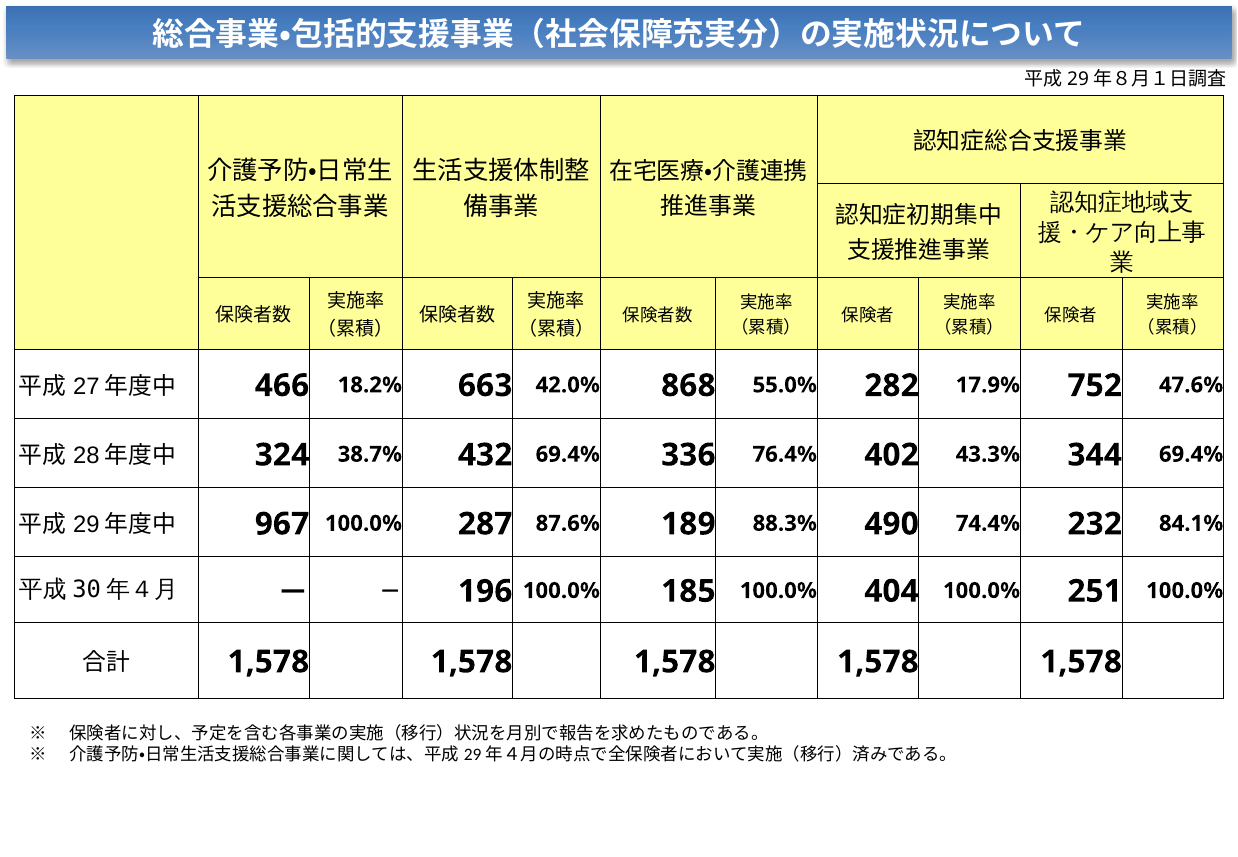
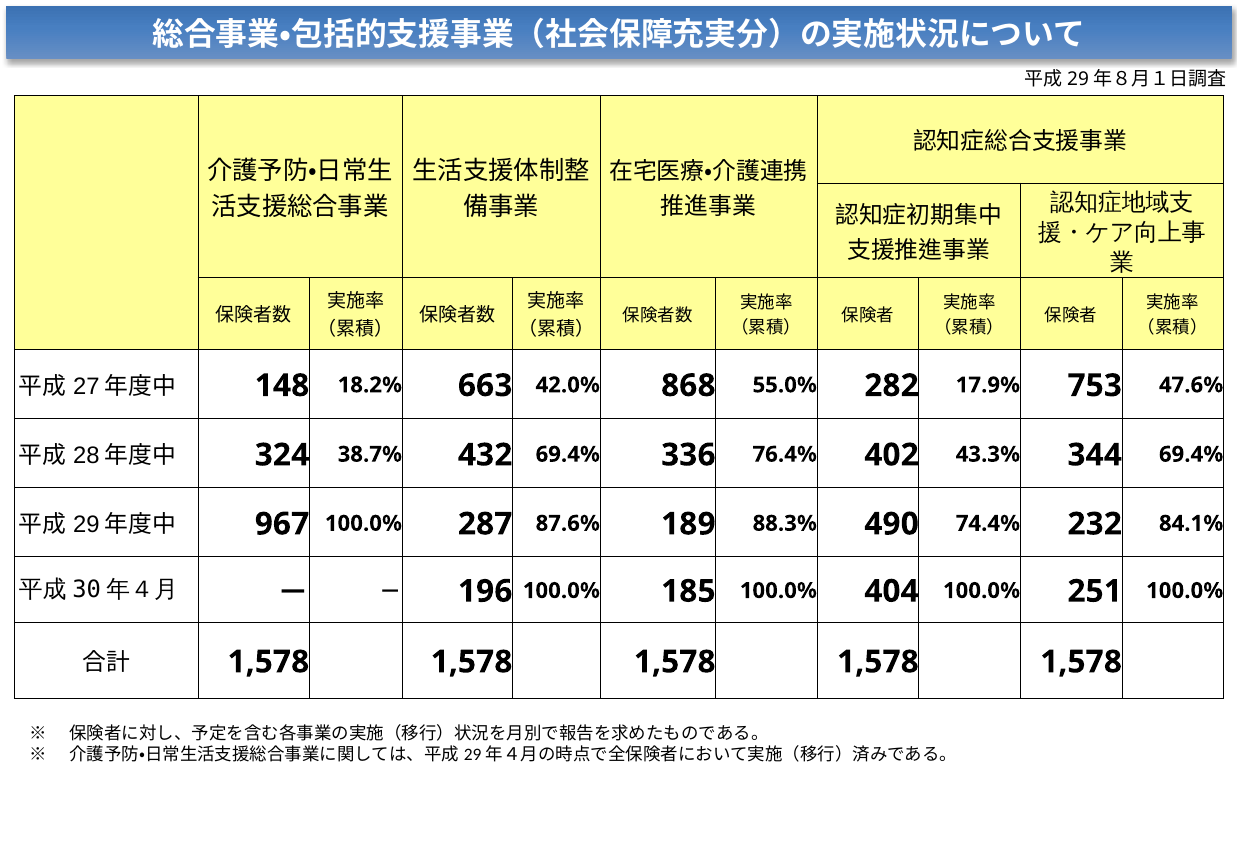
466: 466 -> 148
752: 752 -> 753
